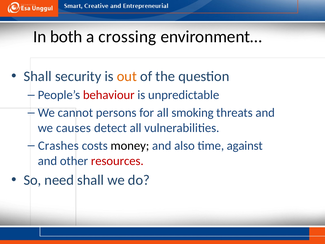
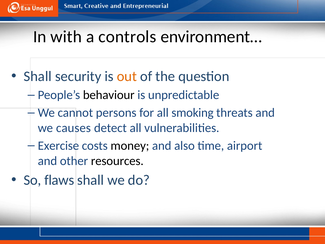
both: both -> with
crossing: crossing -> controls
behaviour colour: red -> black
Crashes: Crashes -> Exercise
against: against -> airport
resources colour: red -> black
need: need -> flaws
